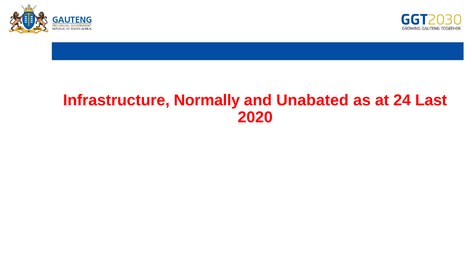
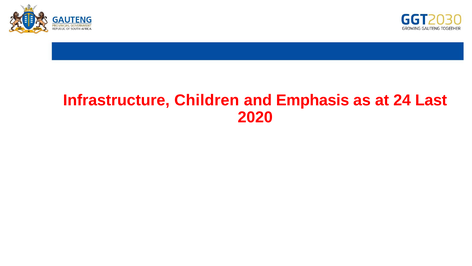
Normally: Normally -> Children
Unabated: Unabated -> Emphasis
